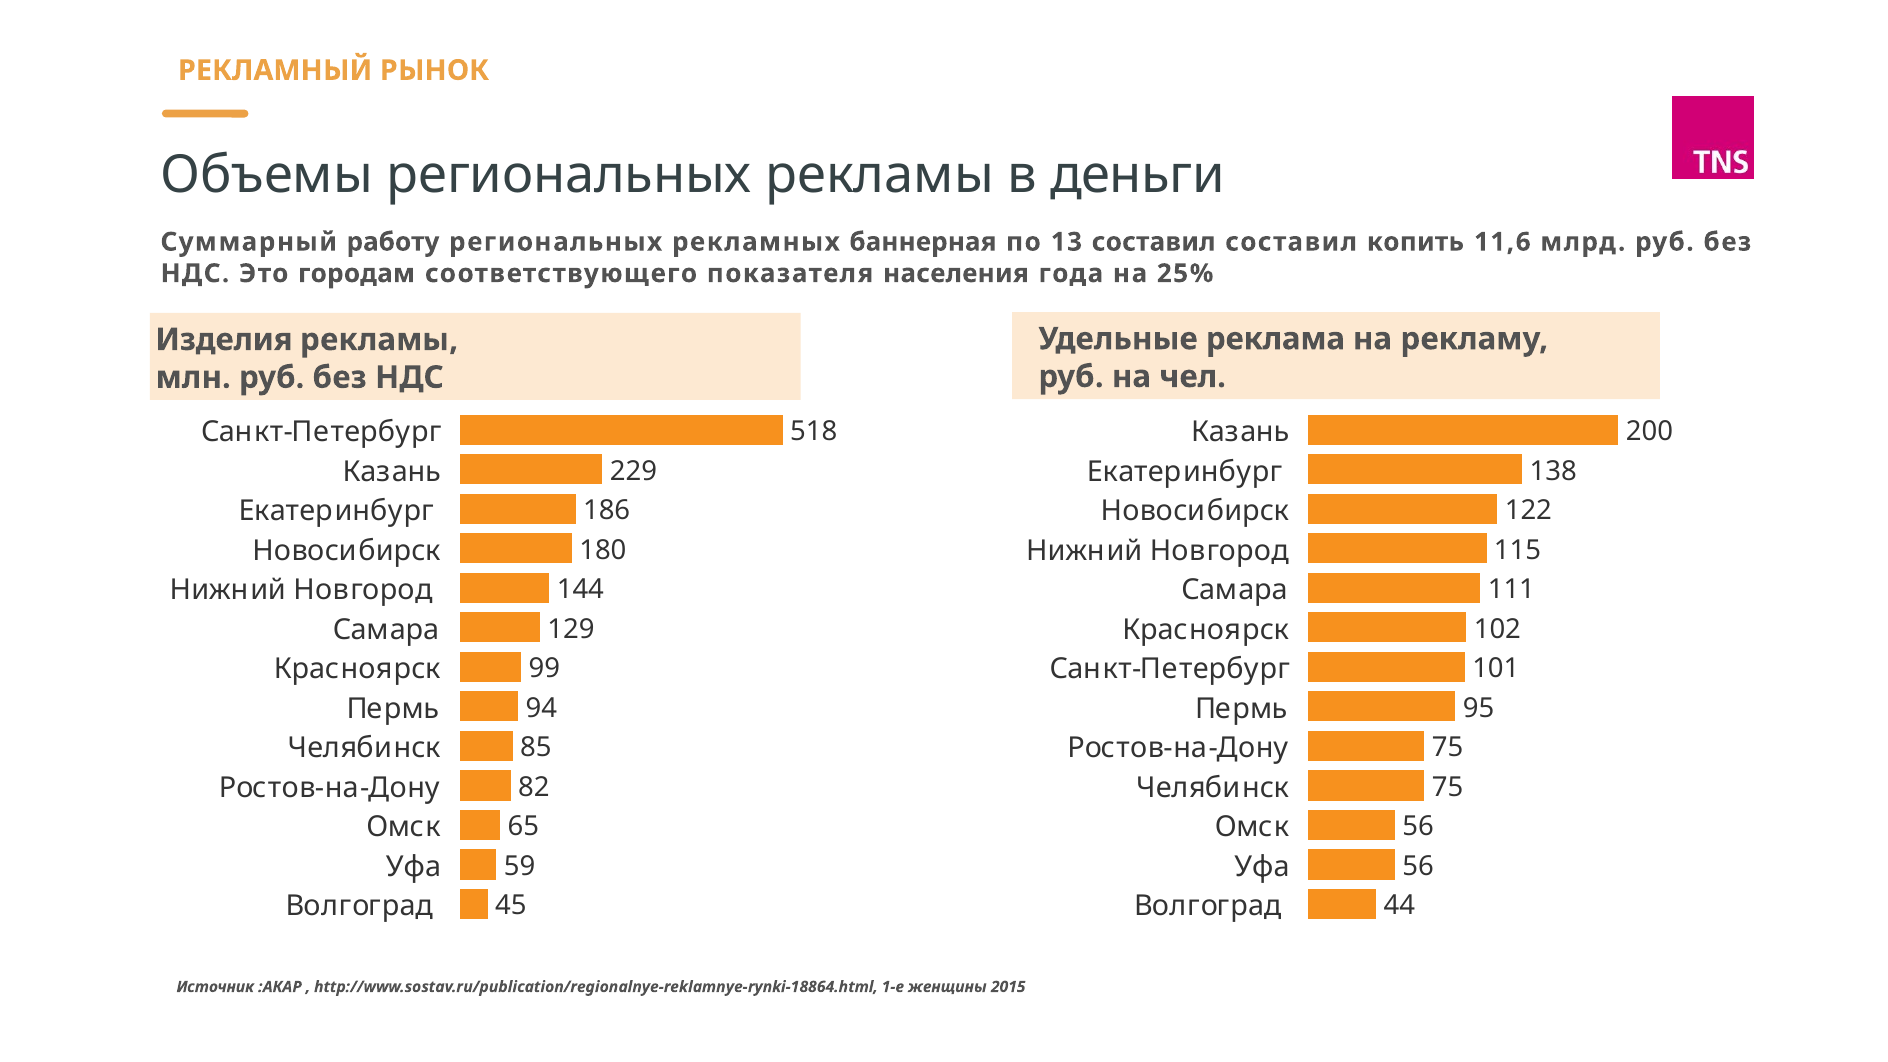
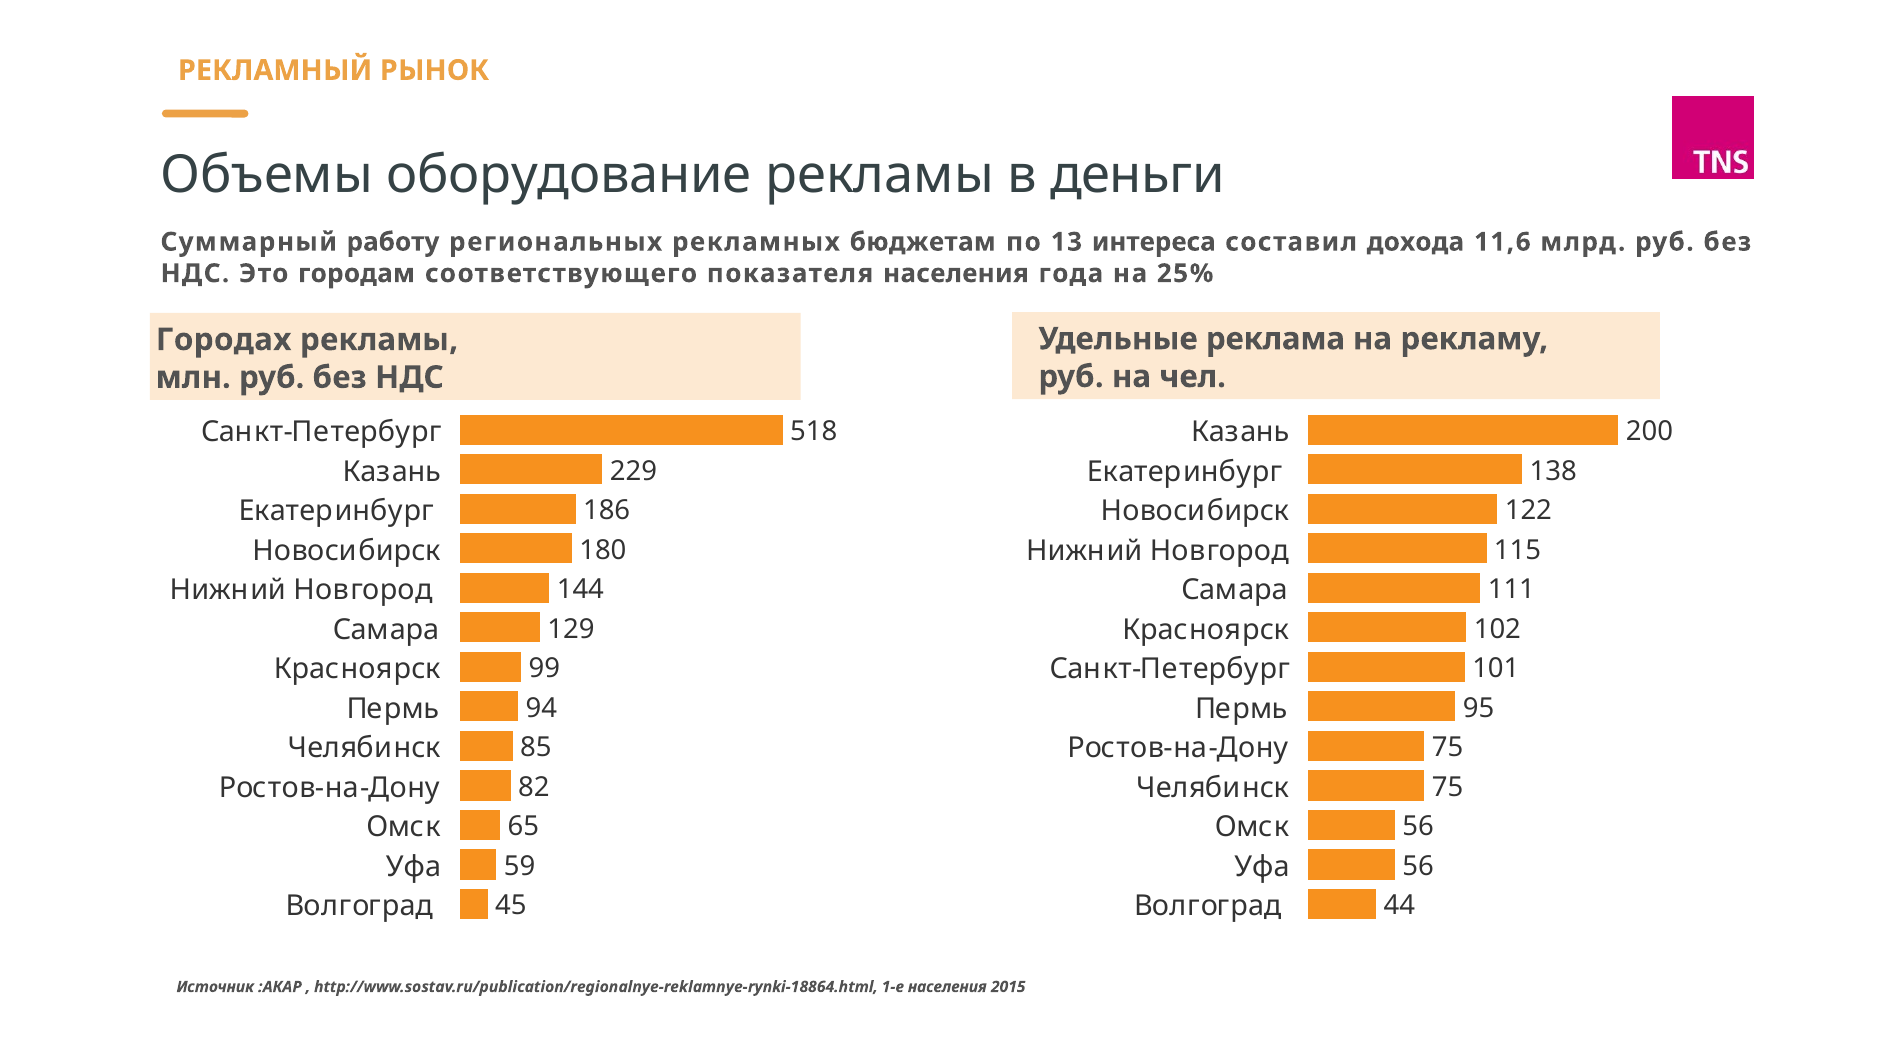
Объемы региональных: региональных -> оборудование
баннерная: баннерная -> бюджетам
13 составил: составил -> интереса
копить: копить -> дохода
Изделия: Изделия -> Городах
1-е женщины: женщины -> населения
